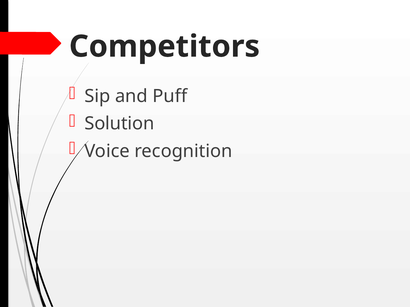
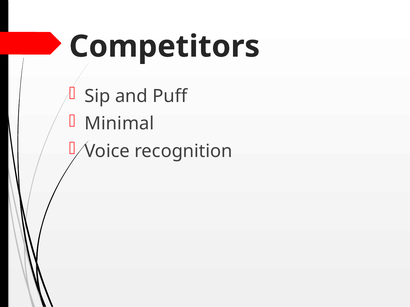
Solution: Solution -> Minimal
